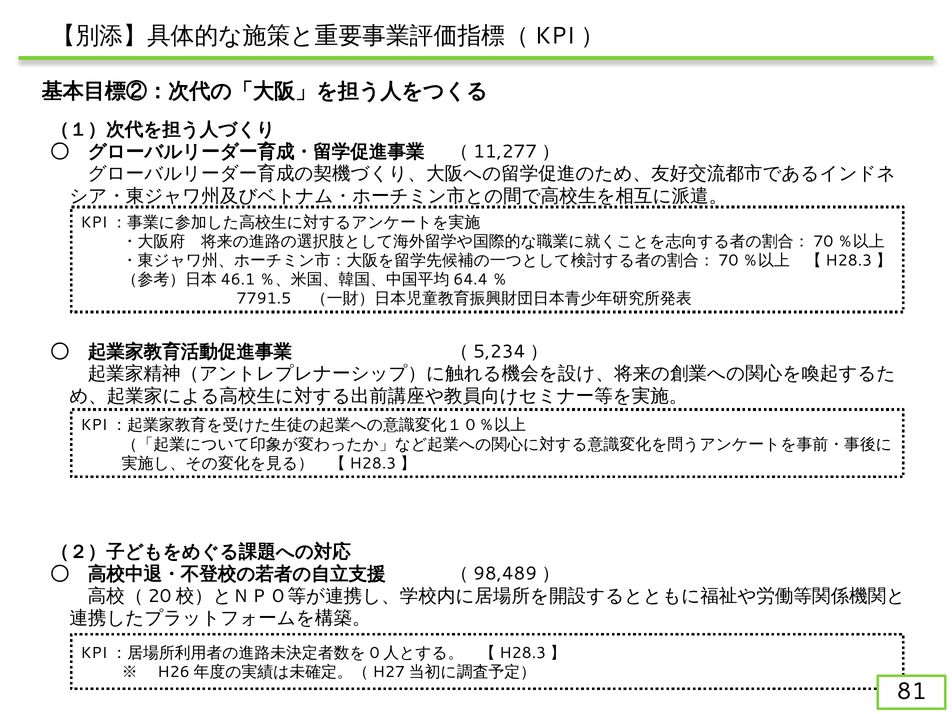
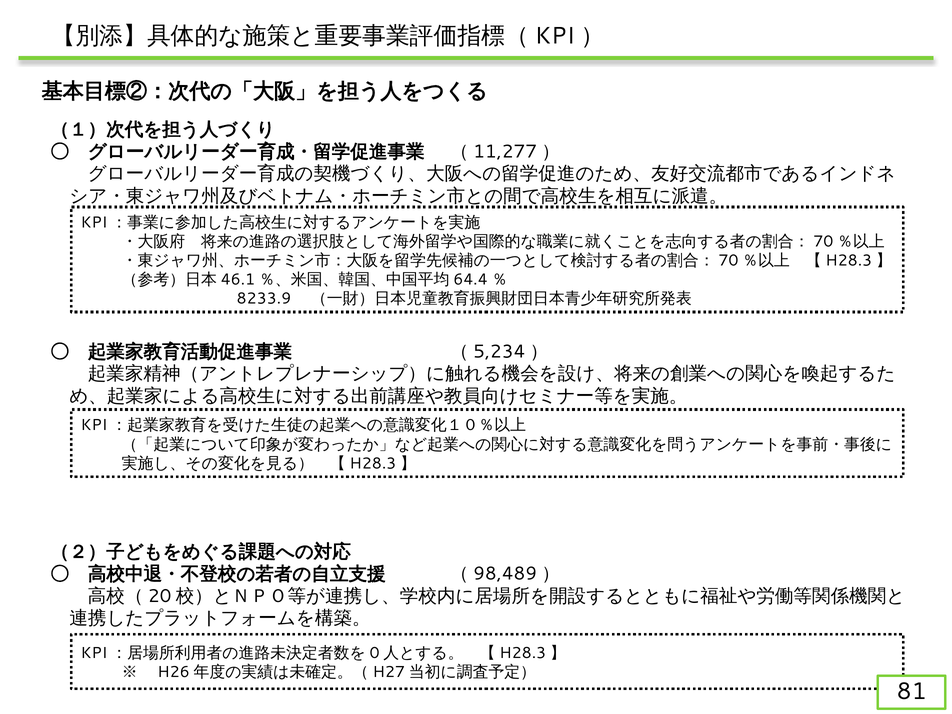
7791.5: 7791.5 -> 8233.9
